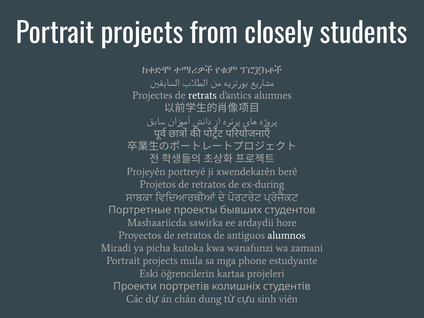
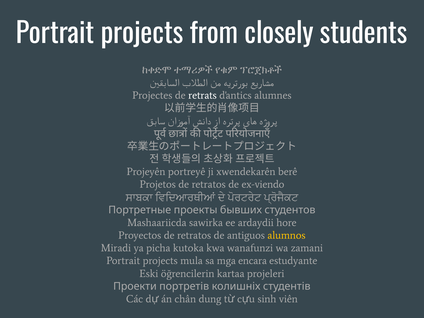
ex-during: ex-during -> ex-viendo
alumnos colour: white -> yellow
phone: phone -> encara
